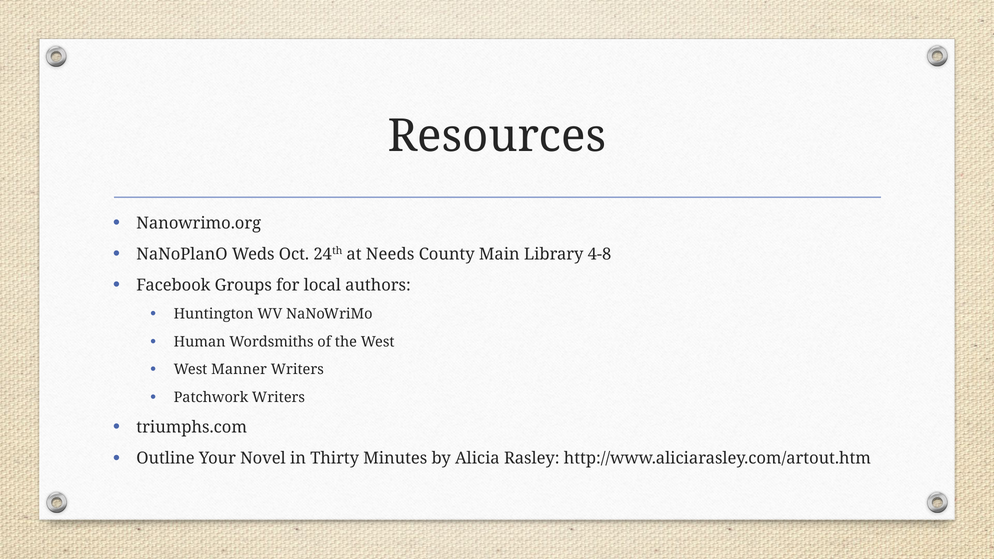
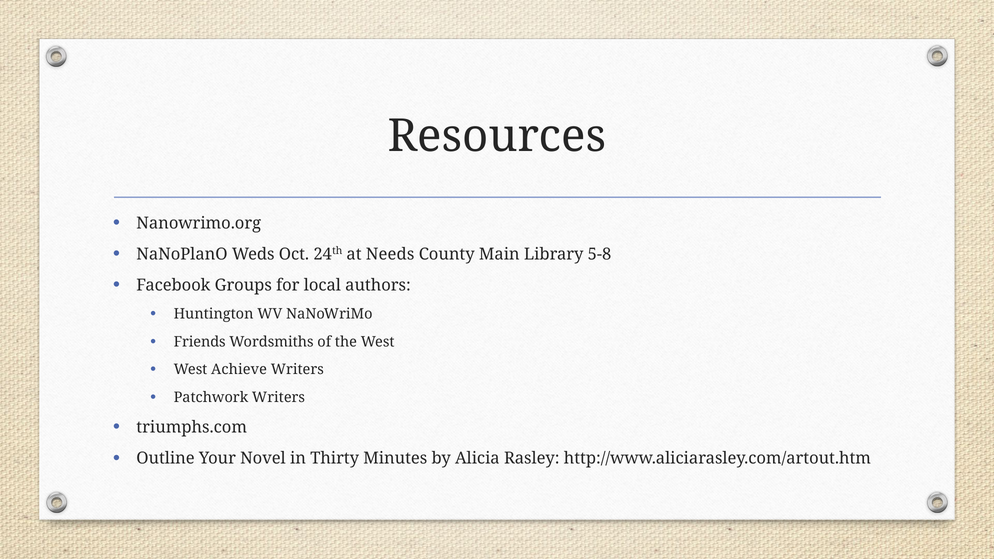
4-8: 4-8 -> 5-8
Human: Human -> Friends
Manner: Manner -> Achieve
